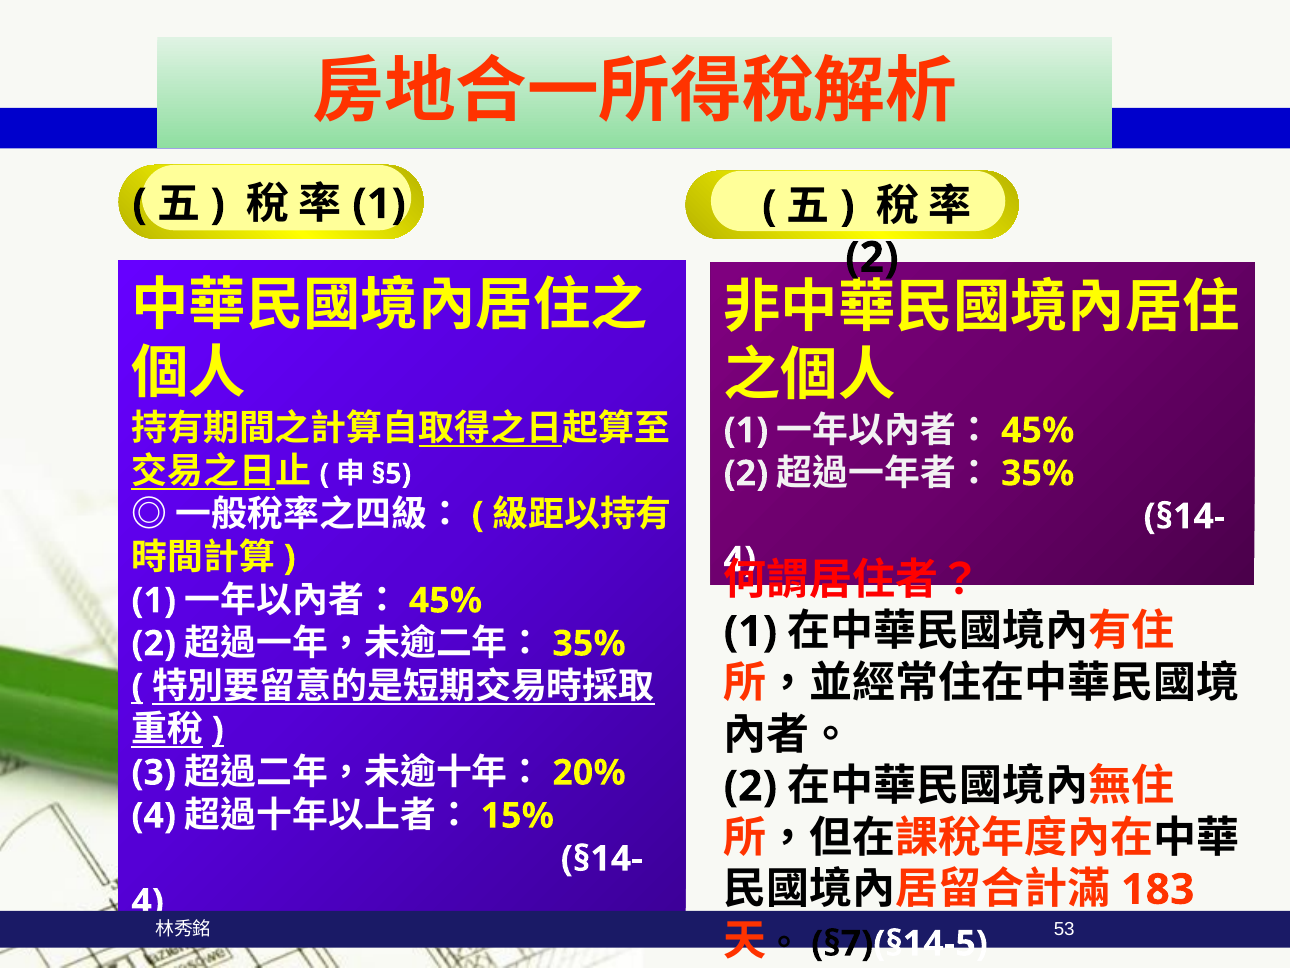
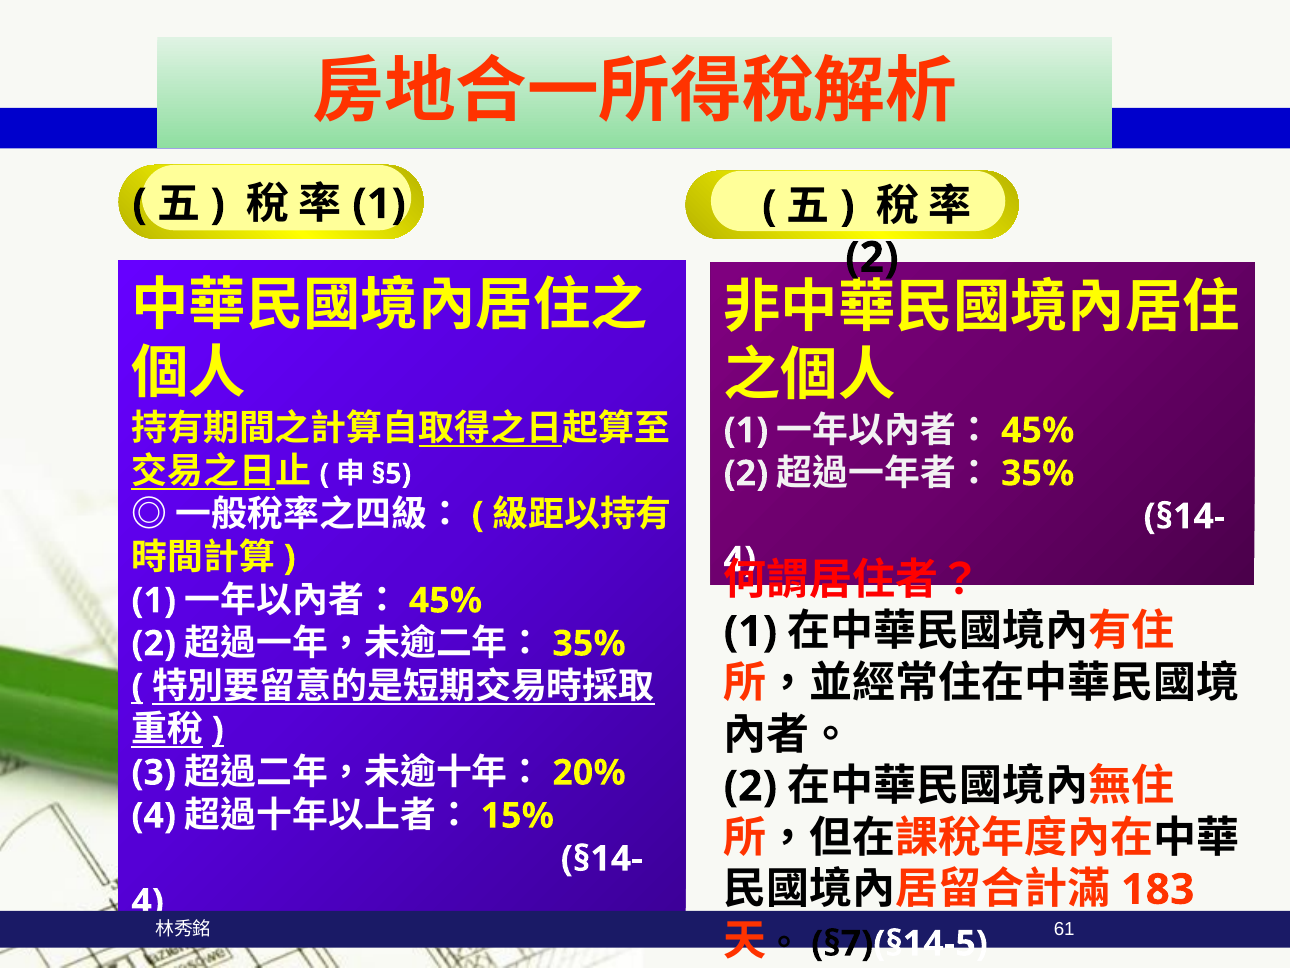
53: 53 -> 61
